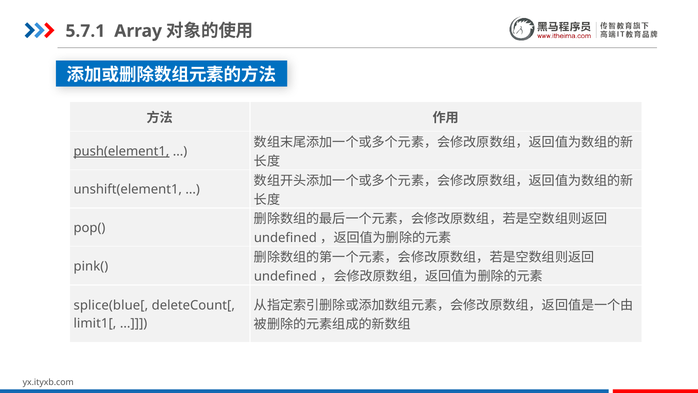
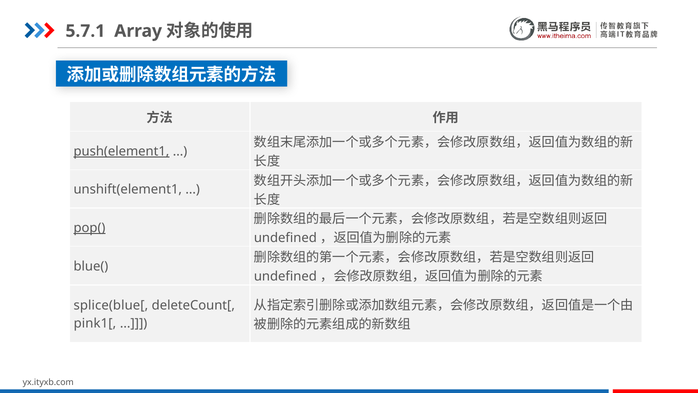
pop( underline: none -> present
pink(: pink( -> blue(
limit1[: limit1[ -> pink1[
